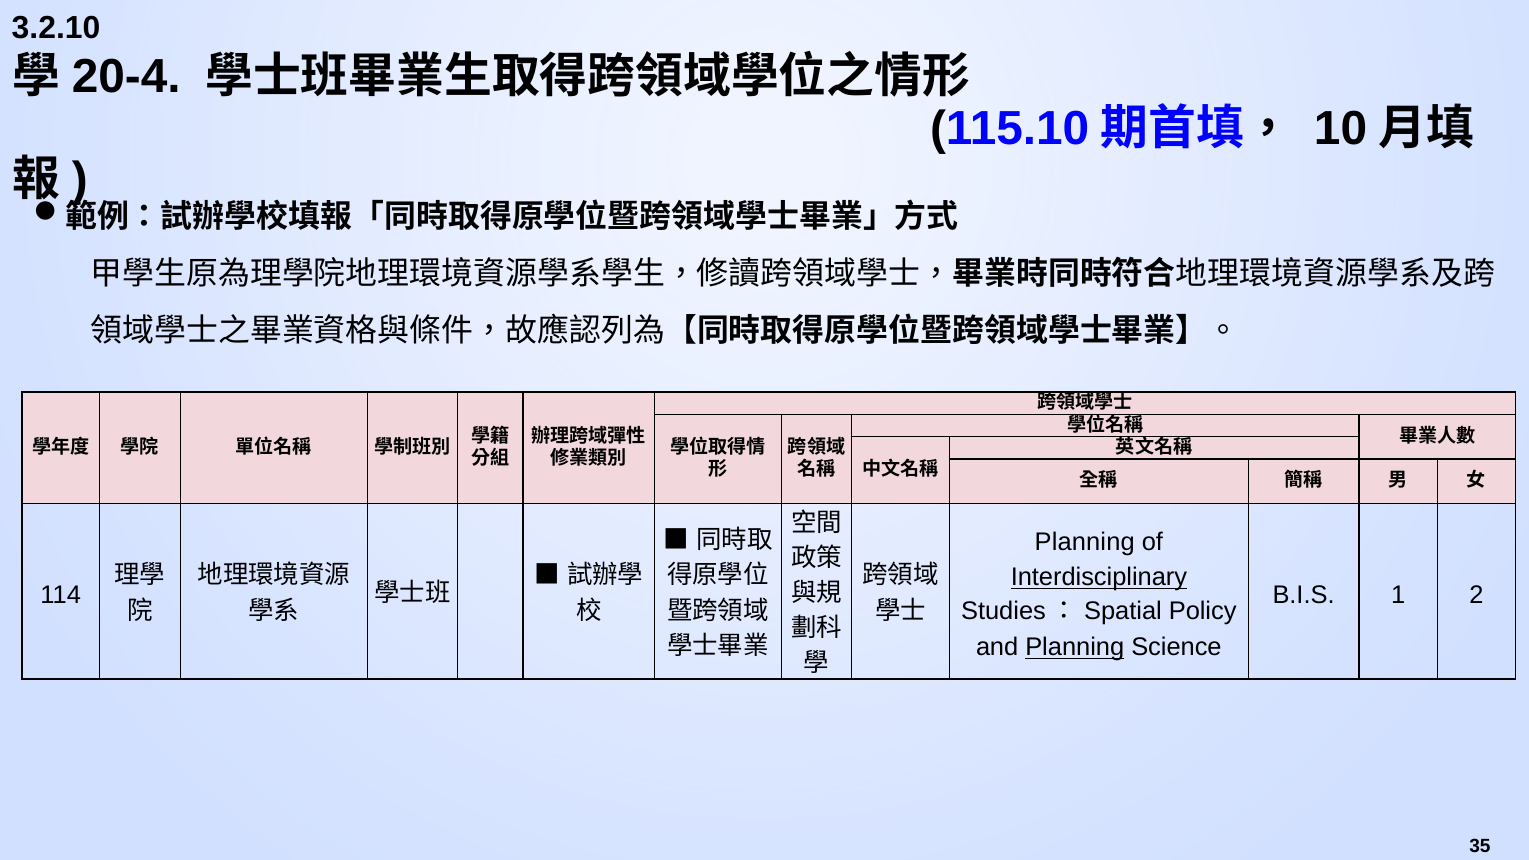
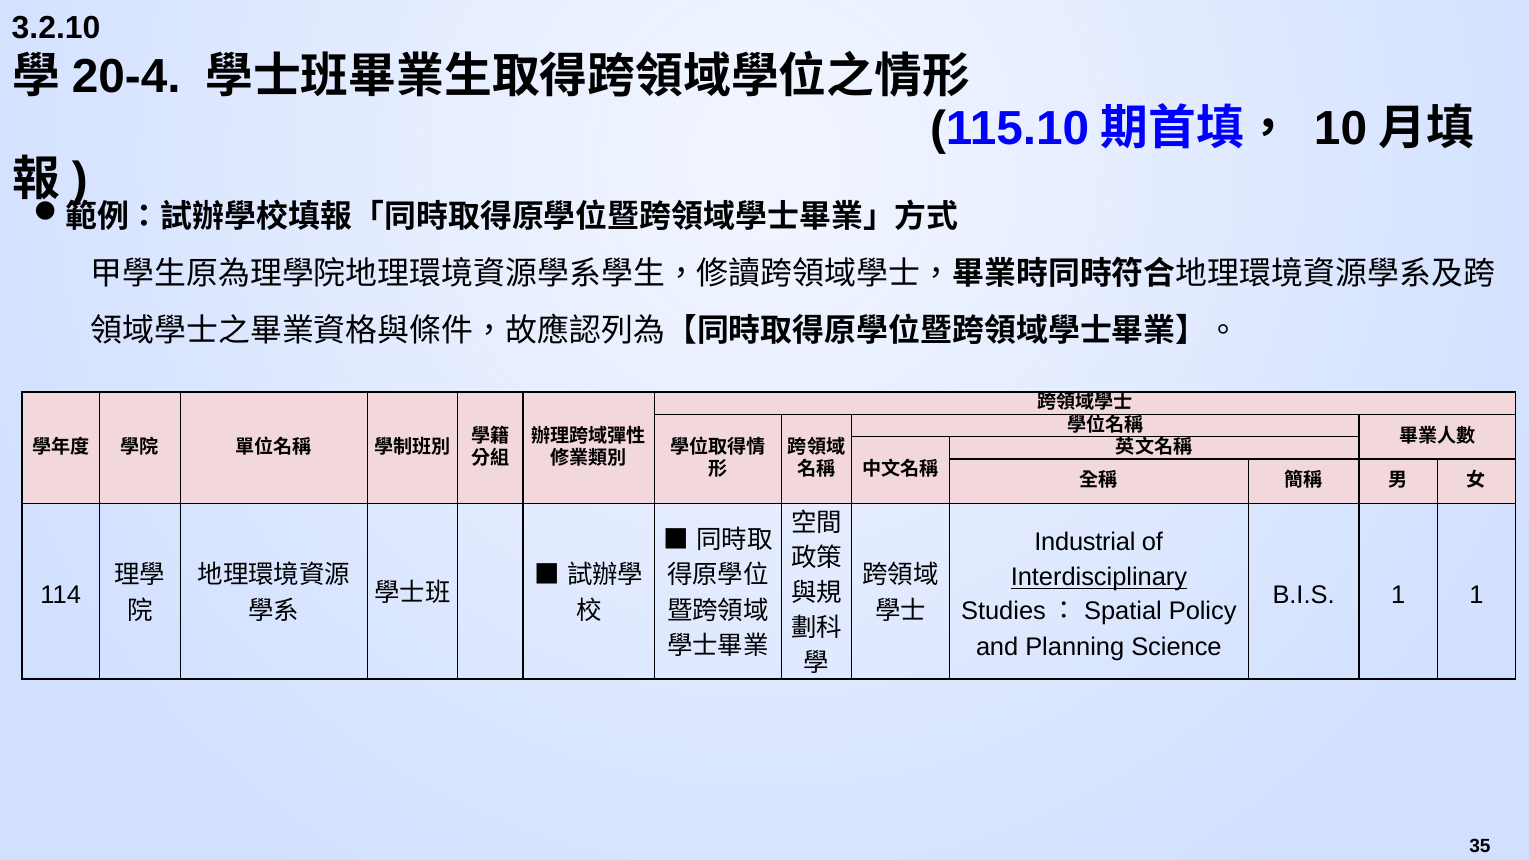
Planning at (1085, 542): Planning -> Industrial
1 2: 2 -> 1
Planning at (1075, 648) underline: present -> none
